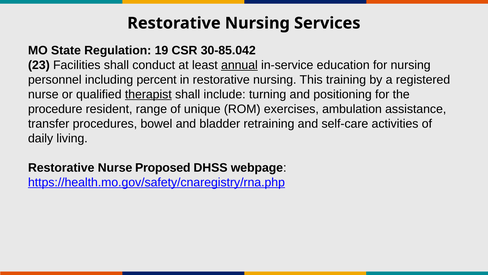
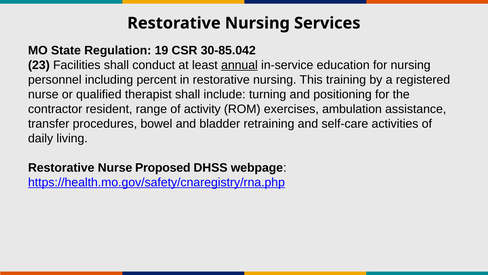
therapist underline: present -> none
procedure: procedure -> contractor
unique: unique -> activity
